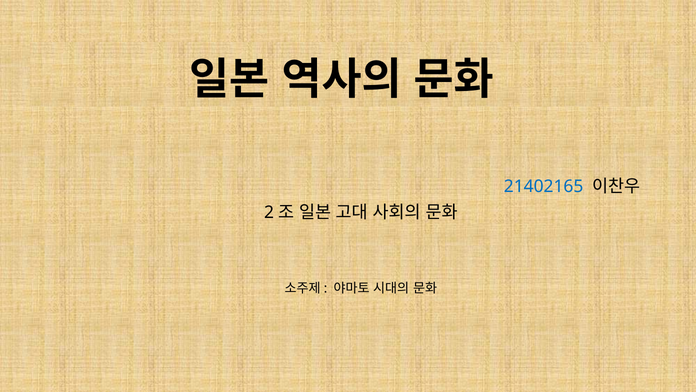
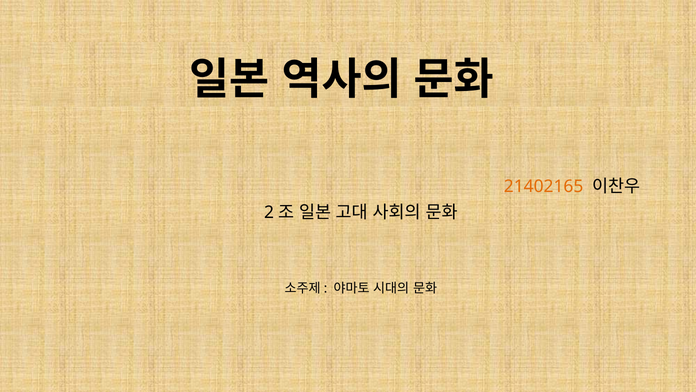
21402165 colour: blue -> orange
